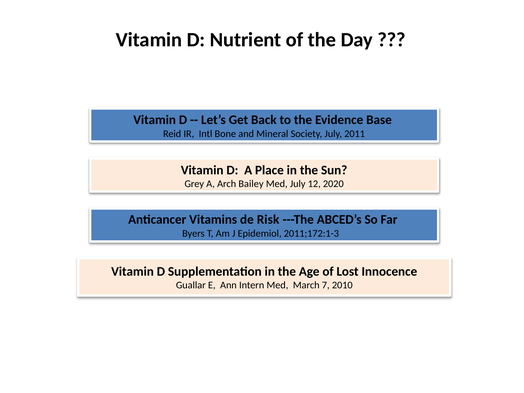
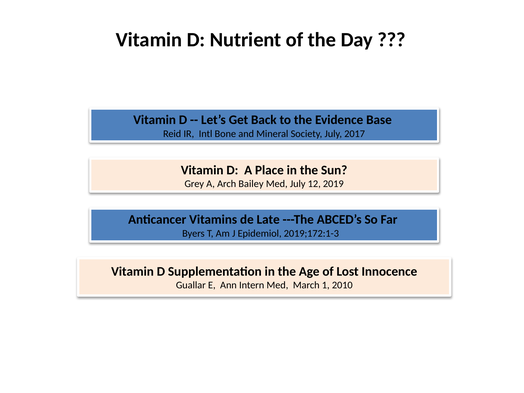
2011: 2011 -> 2017
2020: 2020 -> 2019
Risk: Risk -> Late
2011;172:1-3: 2011;172:1-3 -> 2019;172:1-3
7: 7 -> 1
